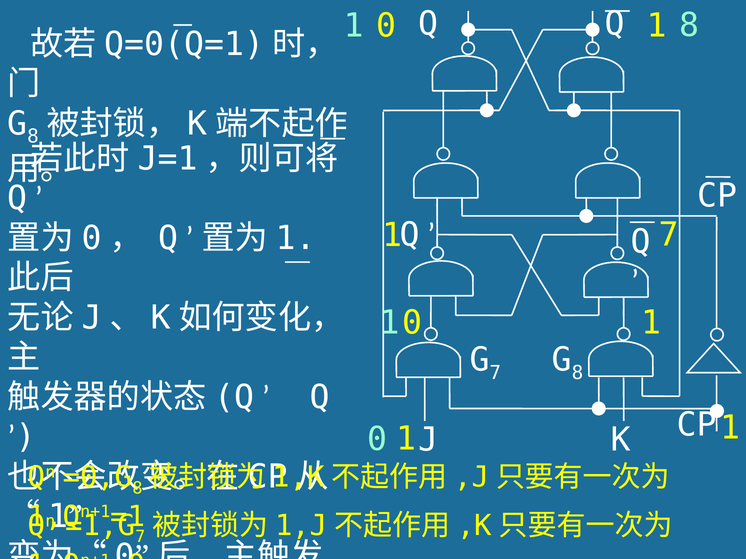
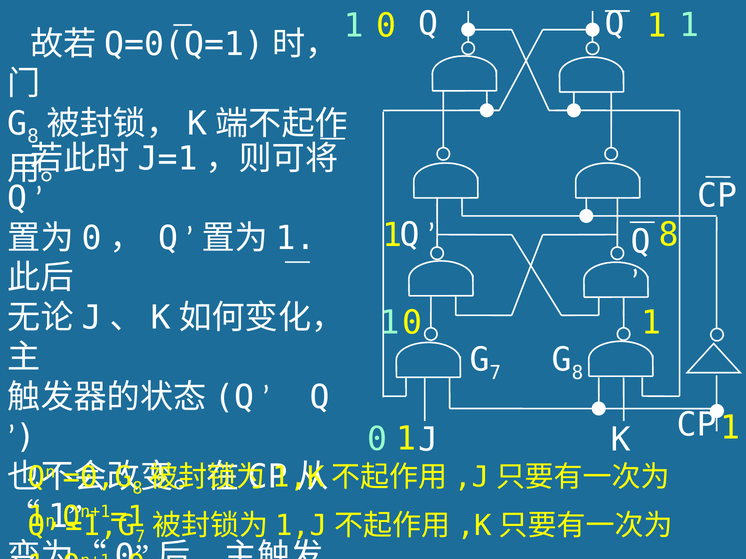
8 at (689, 25): 8 -> 1
1 7: 7 -> 8
